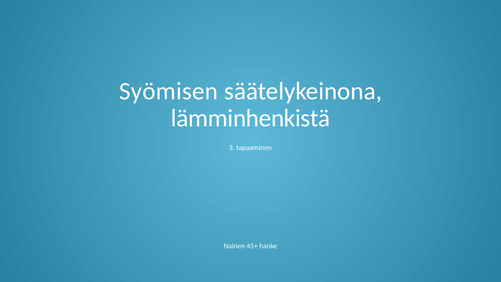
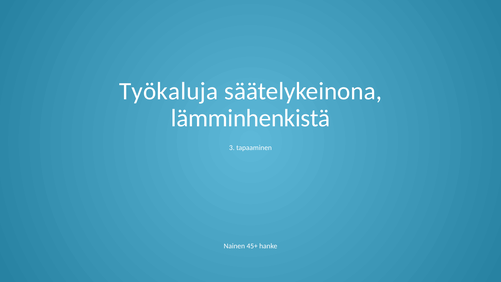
Syömisen: Syömisen -> Työkaluja
